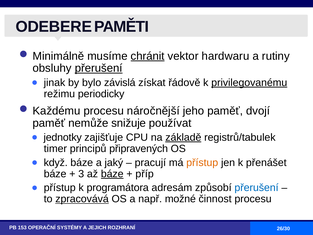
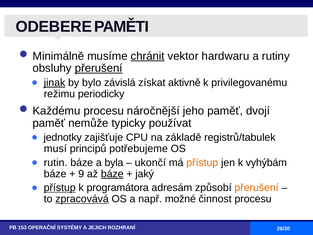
jinak underline: none -> present
řádově: řádově -> aktivně
privilegovanému underline: present -> none
snižuje: snižuje -> typicky
základě underline: present -> none
timer: timer -> musí
připravených: připravených -> potřebujeme
když: když -> rutin
jaký: jaký -> byla
pracují: pracují -> ukončí
přenášet: přenášet -> vyhýbám
3: 3 -> 9
příp: příp -> jaký
přístup at (60, 188) underline: none -> present
přerušení at (257, 188) colour: blue -> orange
